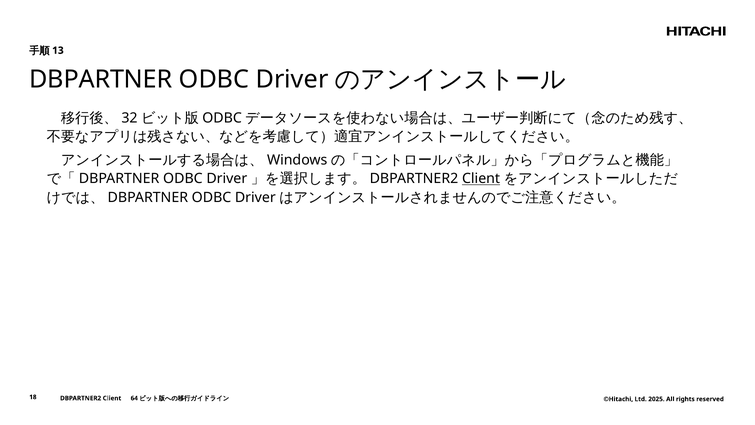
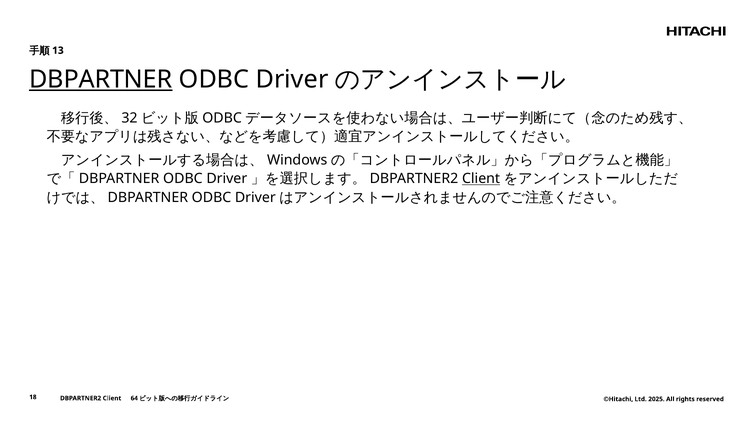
DBPARTNER underline: none -> present
